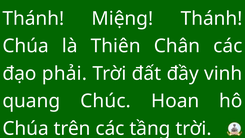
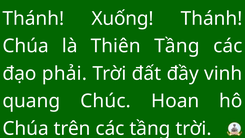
Miệng: Miệng -> Xuống
Thiên Chân: Chân -> Tầng
